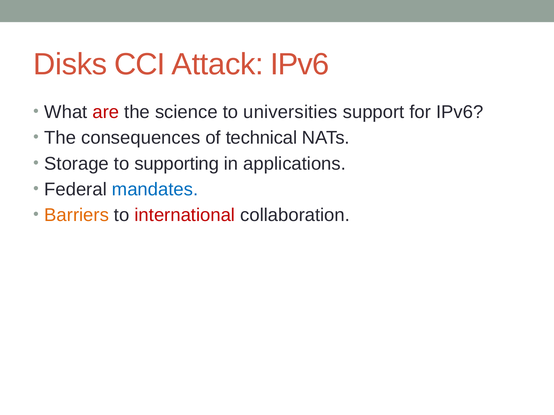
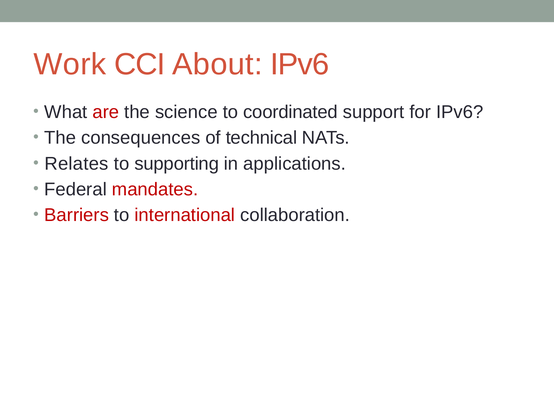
Disks: Disks -> Work
Attack: Attack -> About
universities: universities -> coordinated
Storage: Storage -> Relates
mandates colour: blue -> red
Barriers colour: orange -> red
